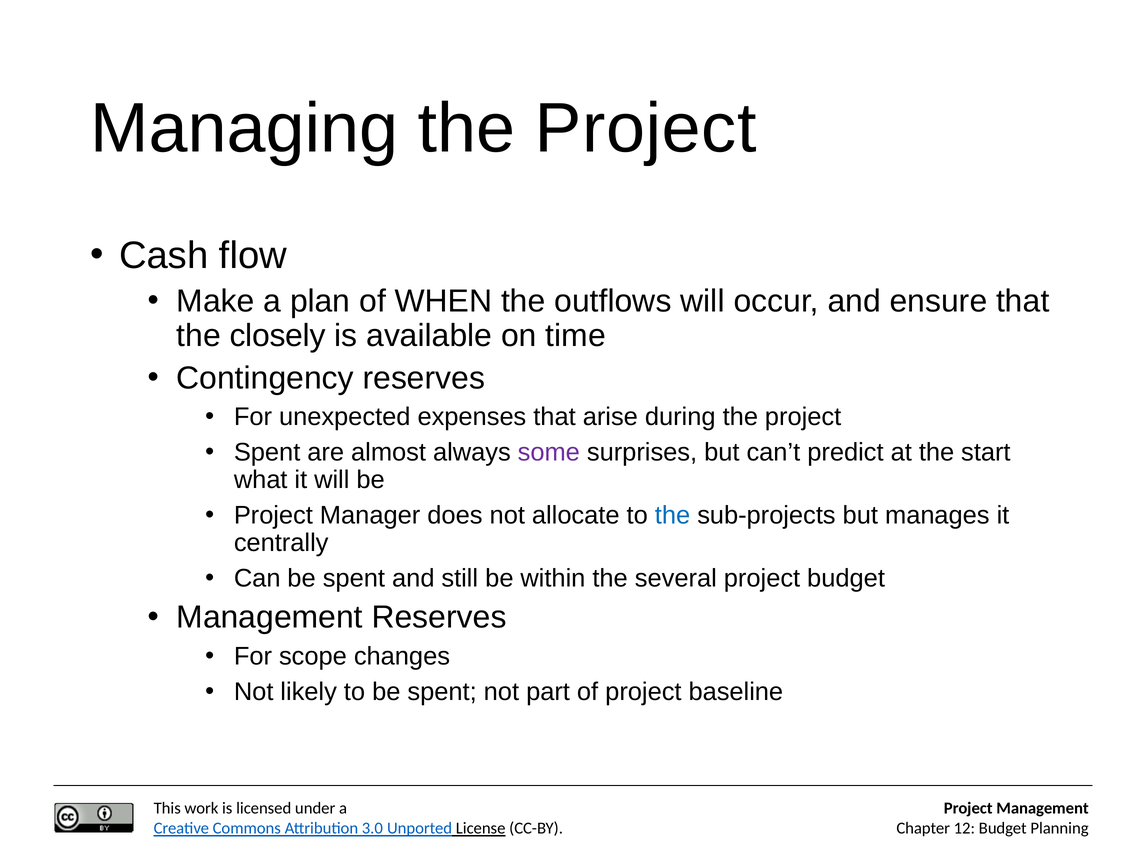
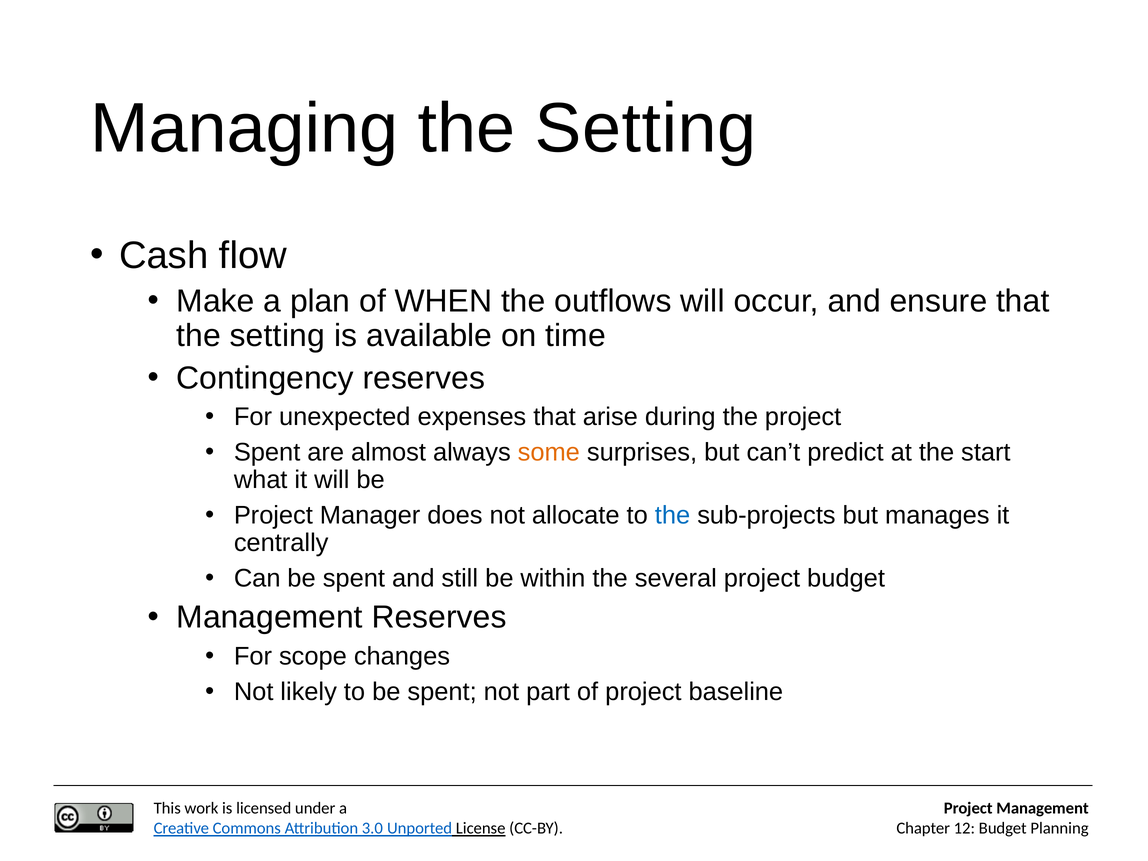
Managing the Project: Project -> Setting
closely at (278, 336): closely -> setting
some colour: purple -> orange
